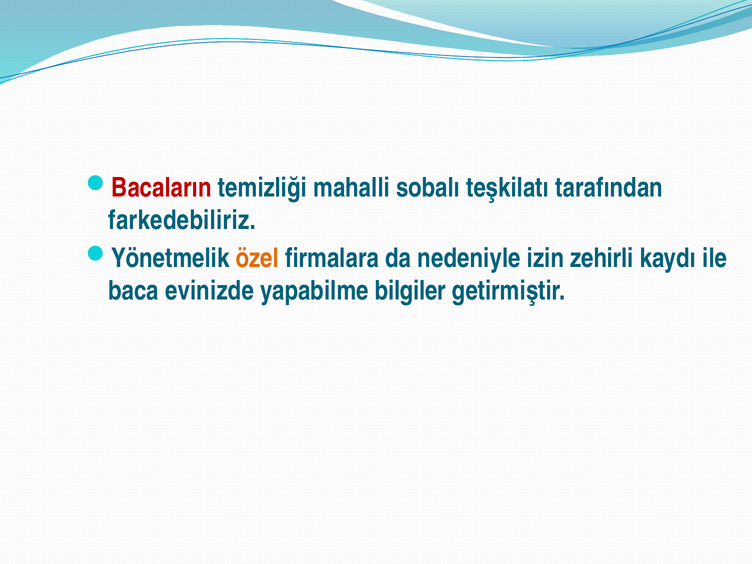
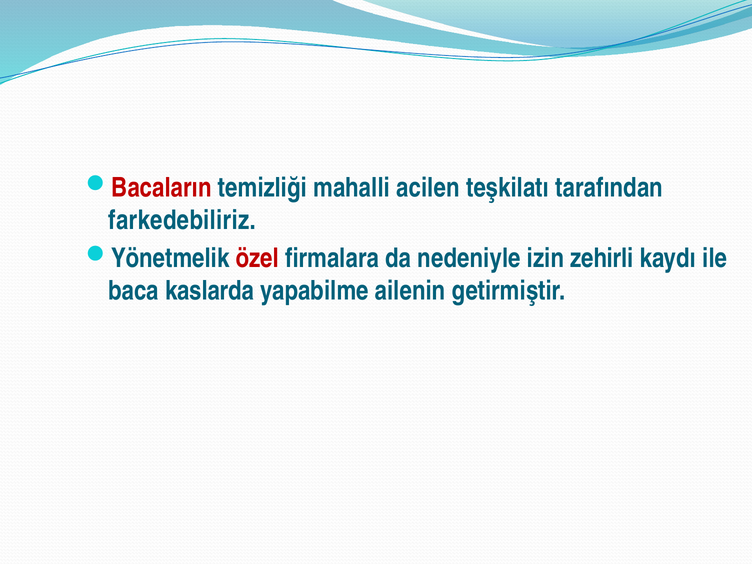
sobalı: sobalı -> acilen
özel colour: orange -> red
evinizde: evinizde -> kaslarda
bilgiler: bilgiler -> ailenin
